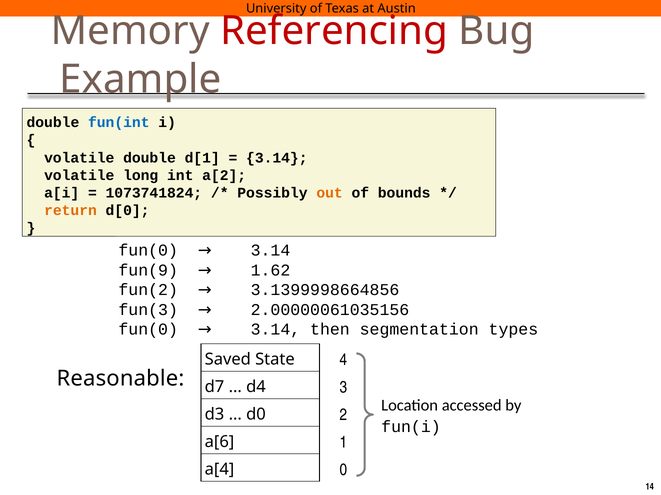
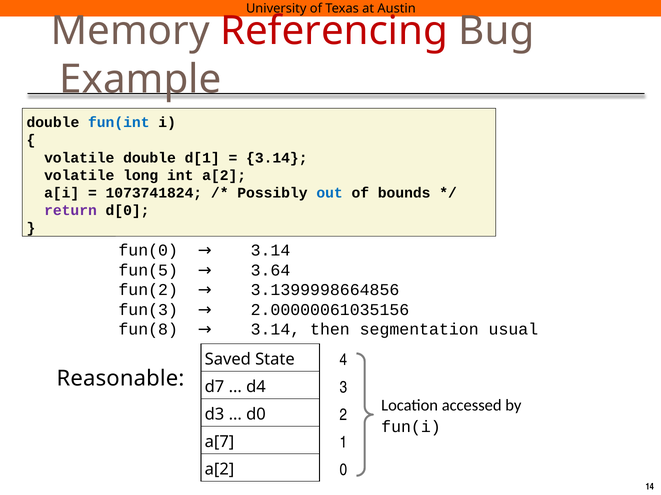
out colour: orange -> blue
return colour: orange -> purple
fun(9: fun(9 -> fun(5
1.62: 1.62 -> 3.64
fun(0 at (148, 330): fun(0 -> fun(8
types: types -> usual
a[6: a[6 -> a[7
a[4 at (220, 470): a[4 -> a[2
